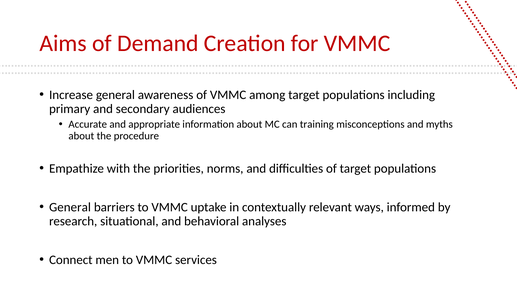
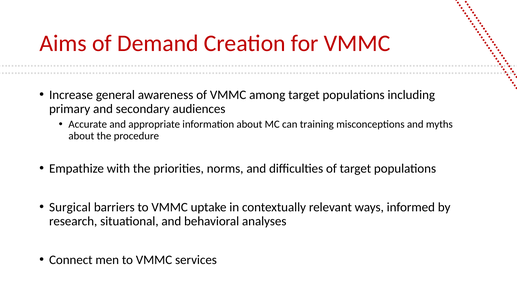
General at (70, 207): General -> Surgical
